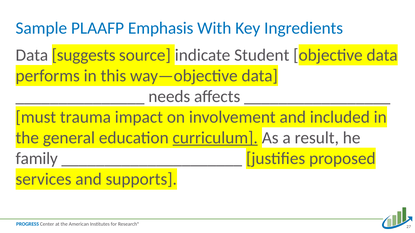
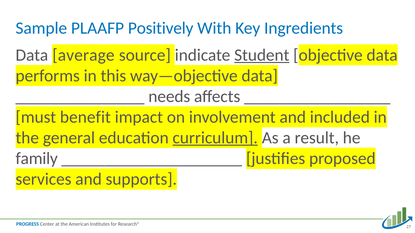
Emphasis: Emphasis -> Positively
suggests: suggests -> average
Student underline: none -> present
trauma: trauma -> benefit
